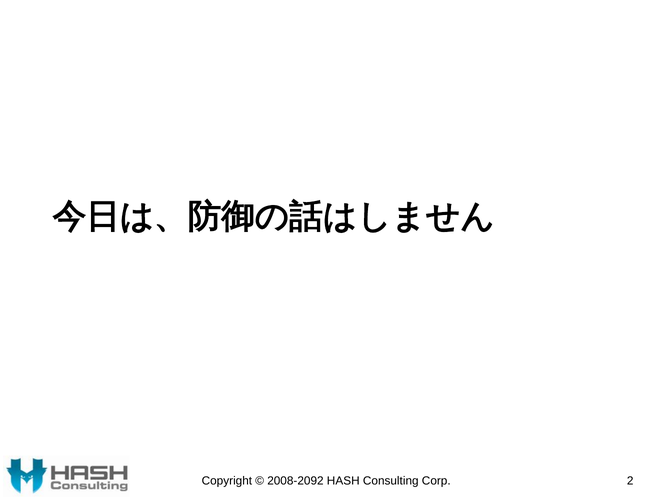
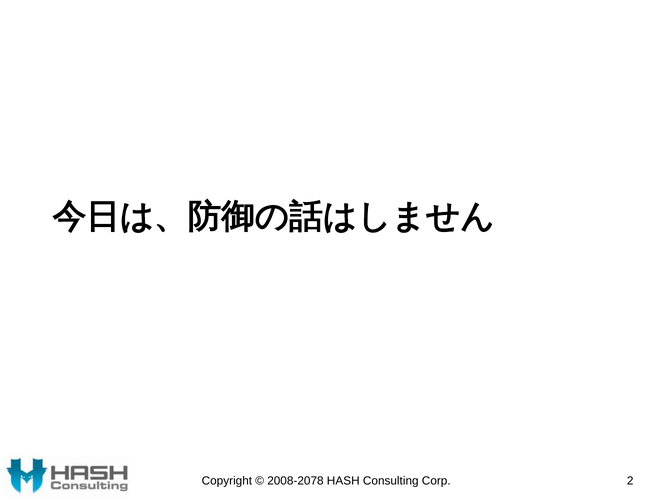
2008-2092: 2008-2092 -> 2008-2078
